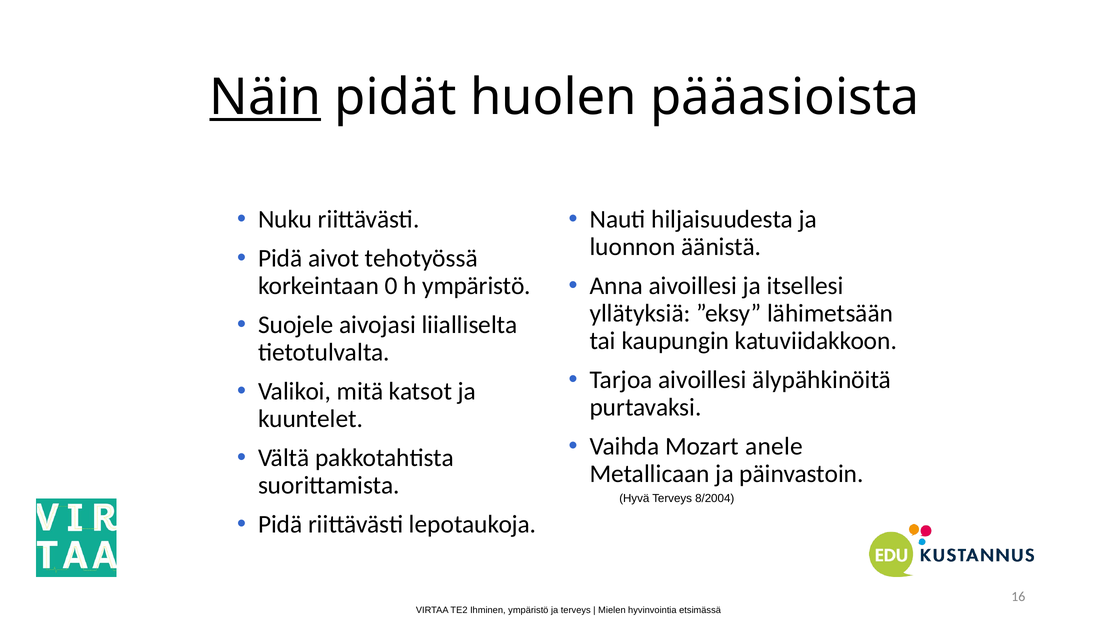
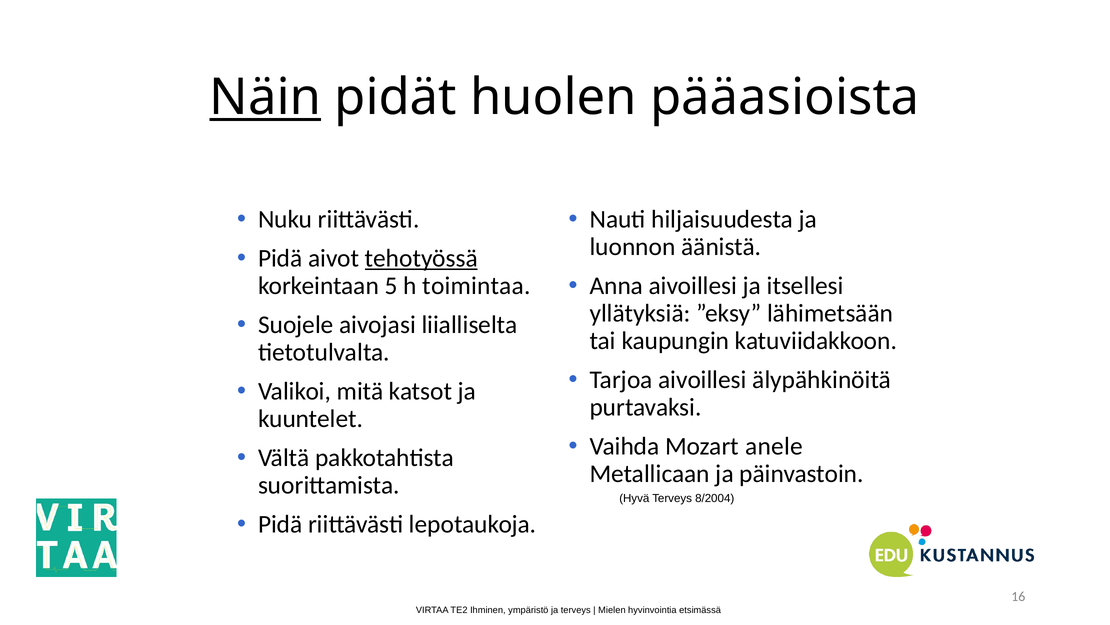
tehotyössä underline: none -> present
0: 0 -> 5
h ympäristö: ympäristö -> toimintaa
